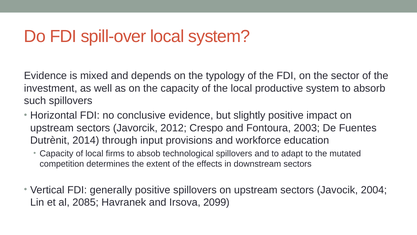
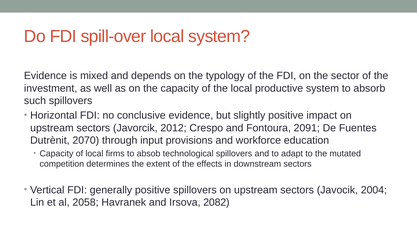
2003: 2003 -> 2091
2014: 2014 -> 2070
2085: 2085 -> 2058
2099: 2099 -> 2082
